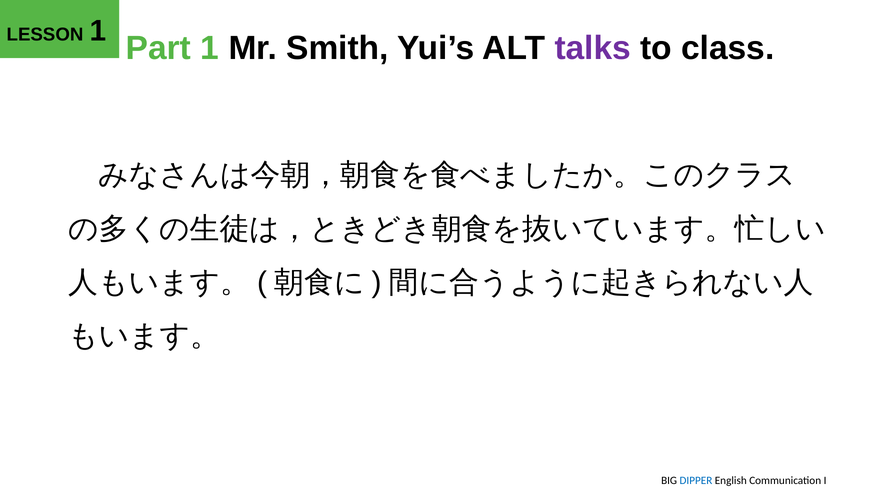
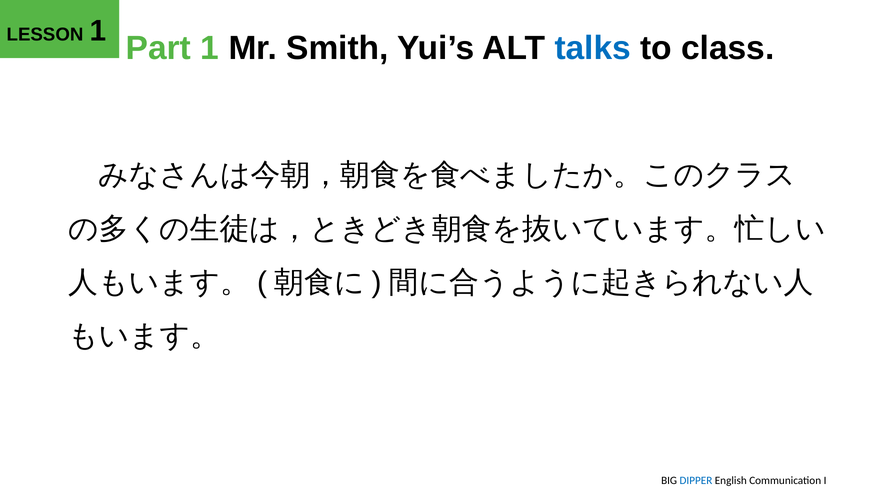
talks colour: purple -> blue
